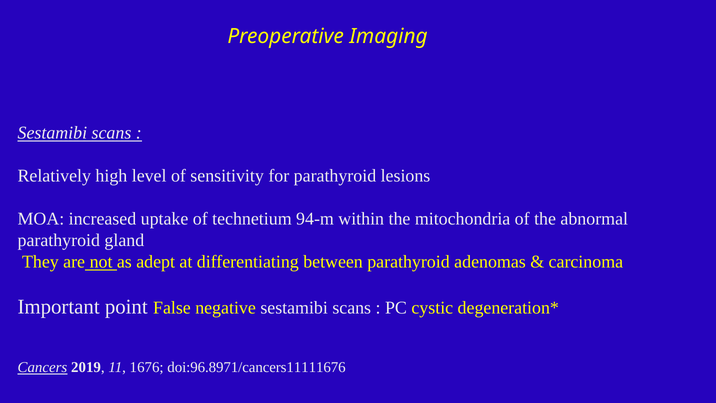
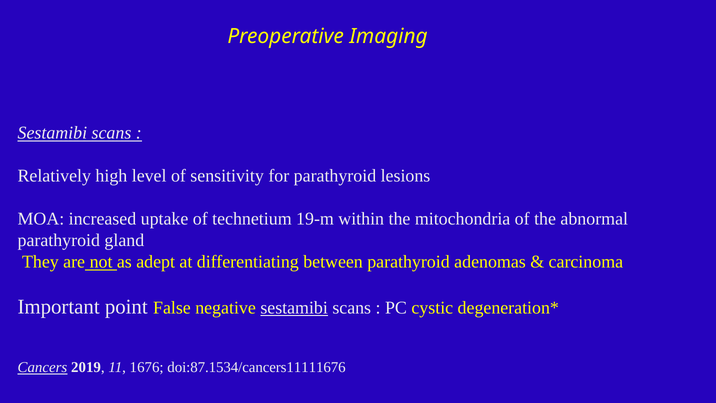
94-m: 94-m -> 19-m
sestamibi at (294, 308) underline: none -> present
doi:96.8971/cancers11111676: doi:96.8971/cancers11111676 -> doi:87.1534/cancers11111676
